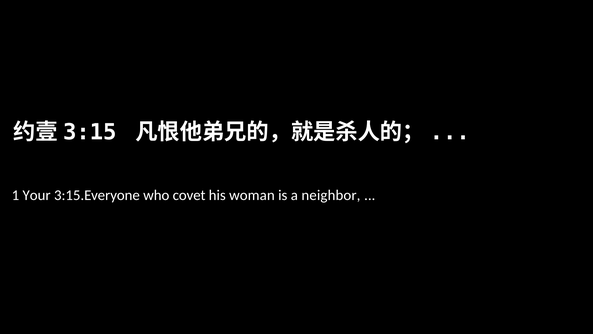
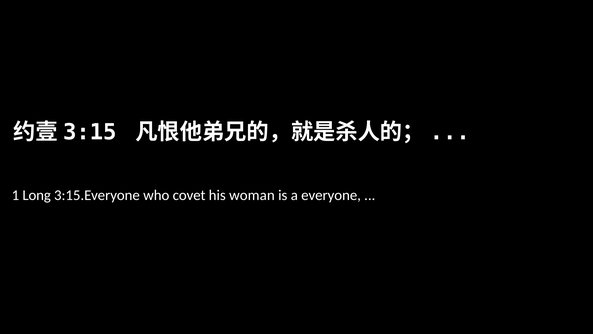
Your: Your -> Long
neighbor: neighbor -> everyone
